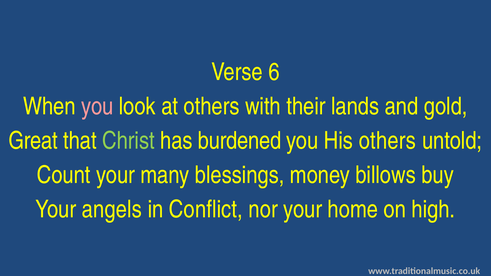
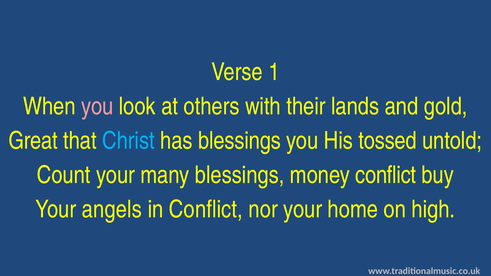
6: 6 -> 1
Christ colour: light green -> light blue
has burdened: burdened -> blessings
His others: others -> tossed
money billows: billows -> conflict
